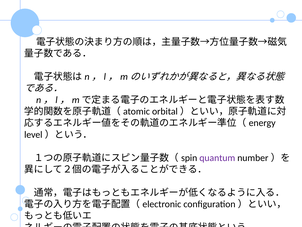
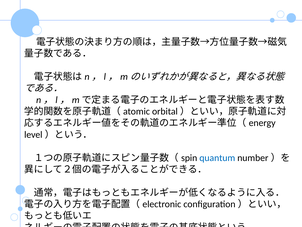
quantum colour: purple -> blue
